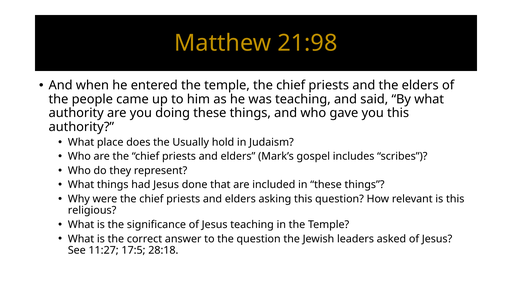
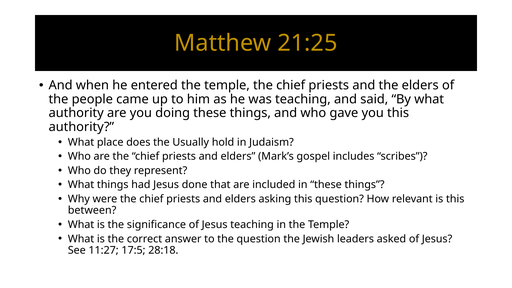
21:98: 21:98 -> 21:25
religious: religious -> between
